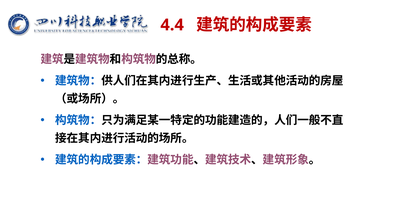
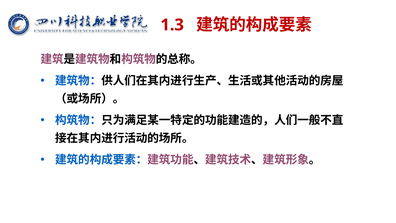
4.4: 4.4 -> 1.3
